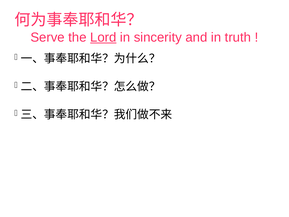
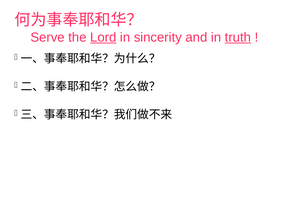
truth underline: none -> present
